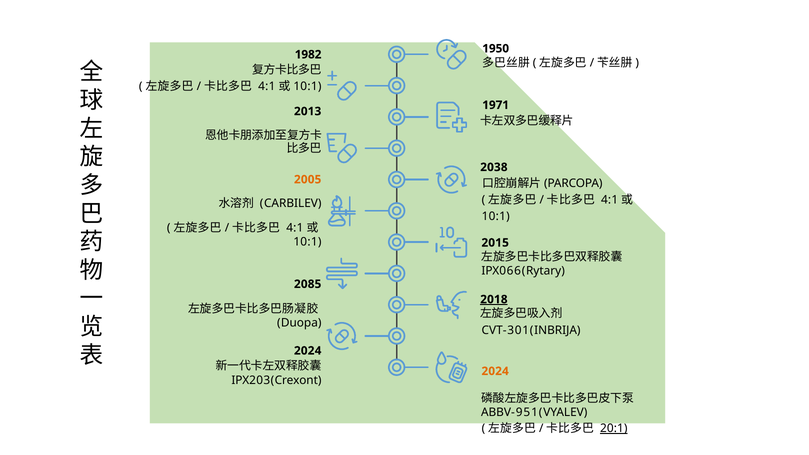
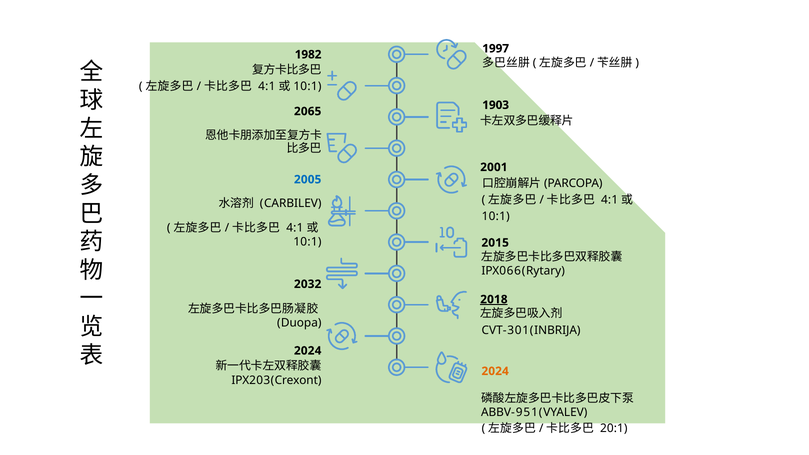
1950: 1950 -> 1997
1971: 1971 -> 1903
2013: 2013 -> 2065
2038: 2038 -> 2001
2005 colour: orange -> blue
2085: 2085 -> 2032
20:1 underline: present -> none
